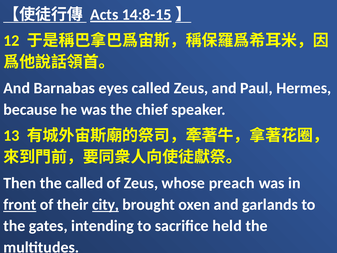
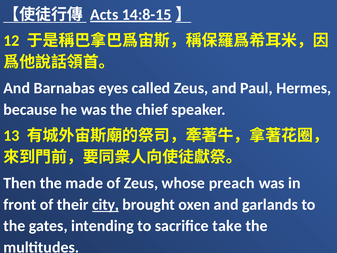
the called: called -> made
front underline: present -> none
held: held -> take
